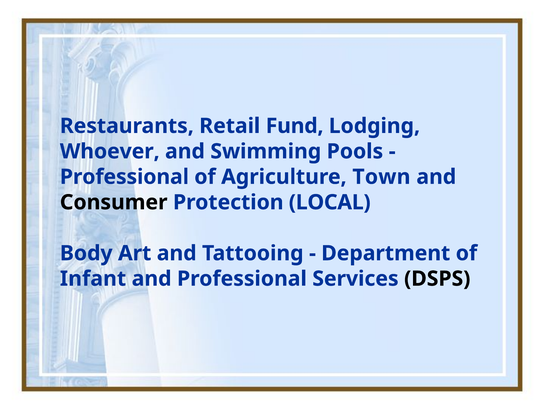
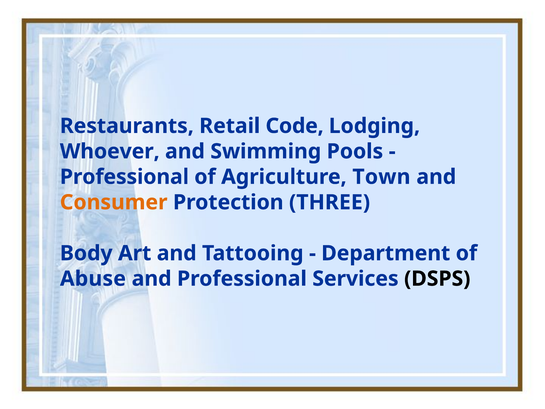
Fund: Fund -> Code
Consumer colour: black -> orange
LOCAL: LOCAL -> THREE
Infant: Infant -> Abuse
